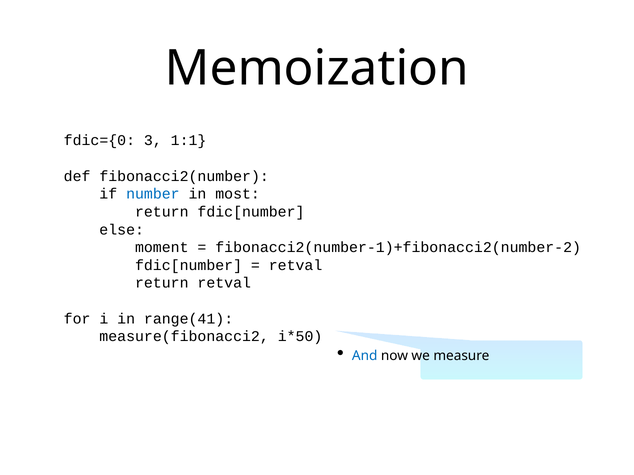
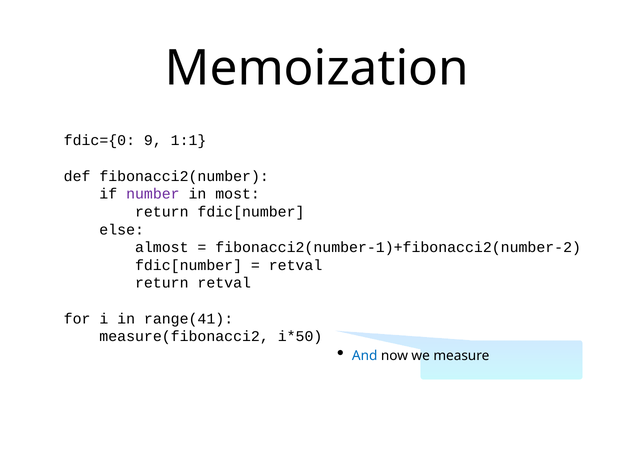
3: 3 -> 9
number colour: blue -> purple
moment: moment -> almost
